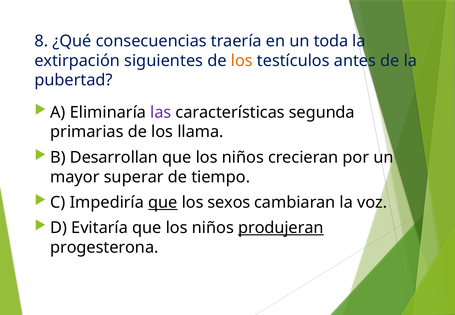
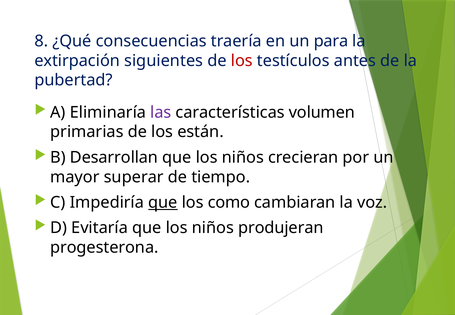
toda: toda -> para
los at (242, 61) colour: orange -> red
segunda: segunda -> volumen
llama: llama -> están
sexos: sexos -> como
produjeran underline: present -> none
